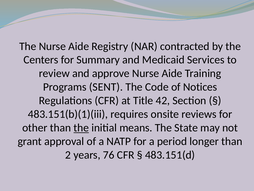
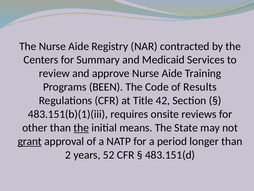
SENT: SENT -> BEEN
Notices: Notices -> Results
grant underline: none -> present
76: 76 -> 52
